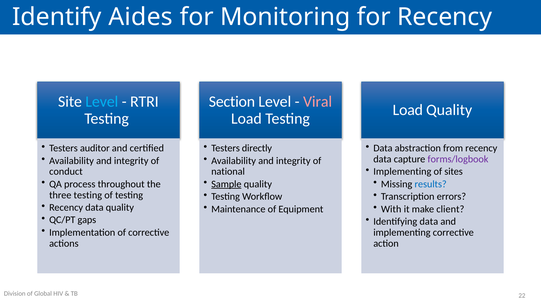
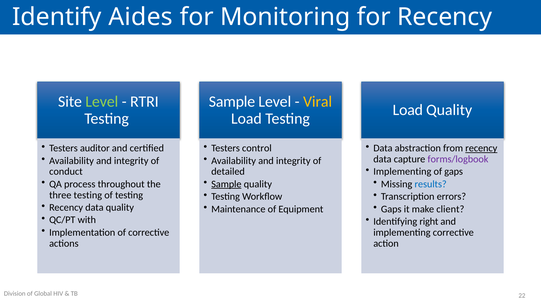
Level at (102, 102) colour: light blue -> light green
Section at (232, 102): Section -> Sample
Viral colour: pink -> yellow
directly: directly -> control
recency at (481, 148) underline: none -> present
of sites: sites -> gaps
national: national -> detailed
With at (391, 209): With -> Gaps
gaps: gaps -> with
Identifying data: data -> right
